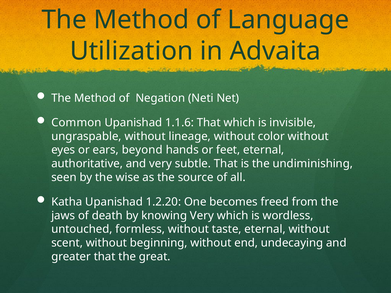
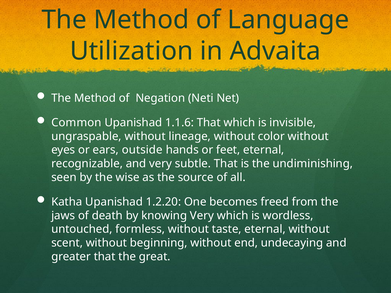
beyond: beyond -> outside
authoritative: authoritative -> recognizable
